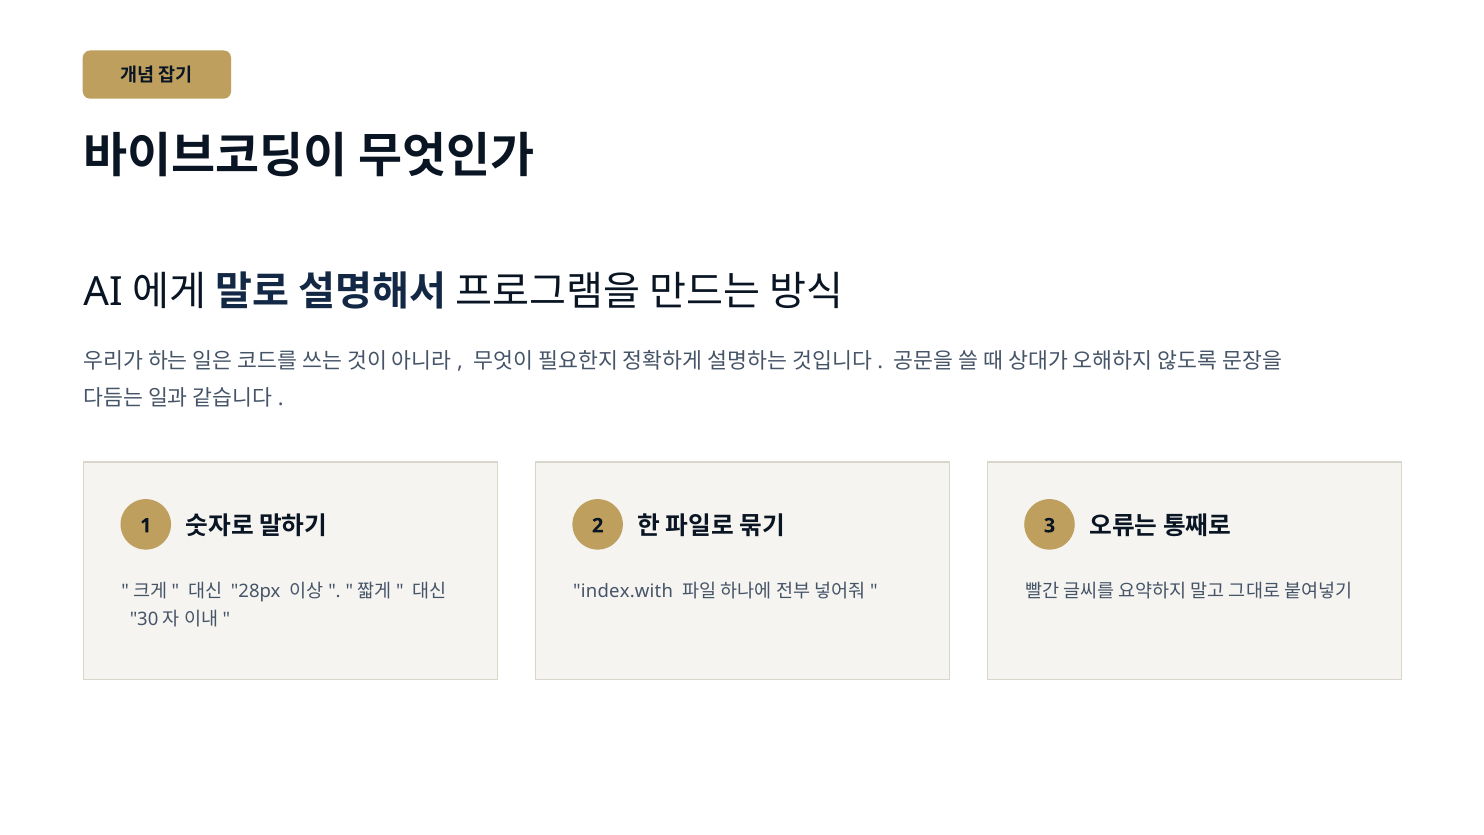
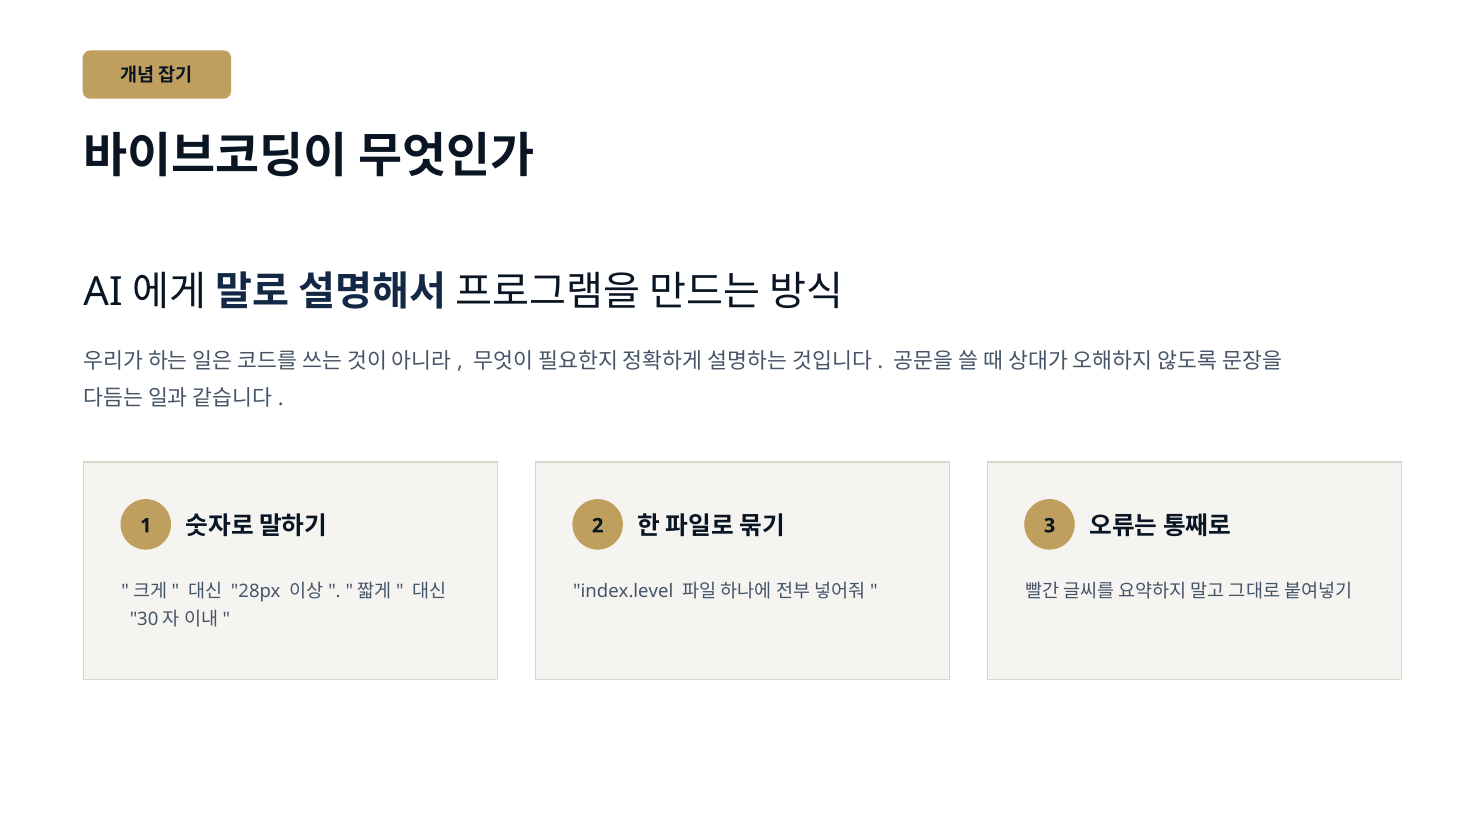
index.with: index.with -> index.level
